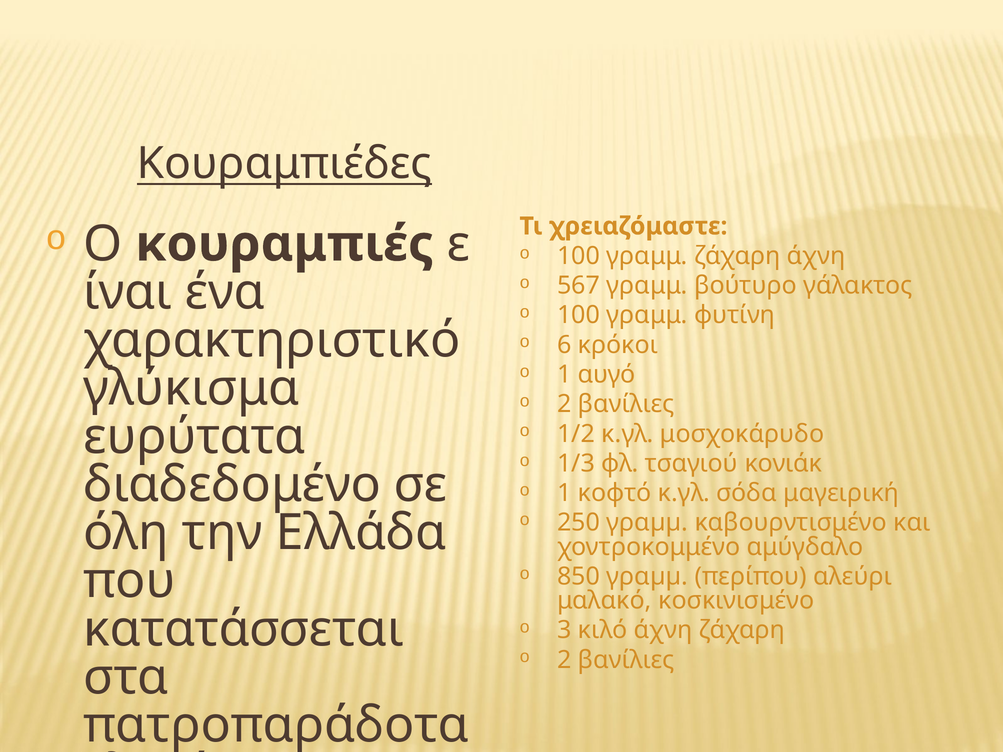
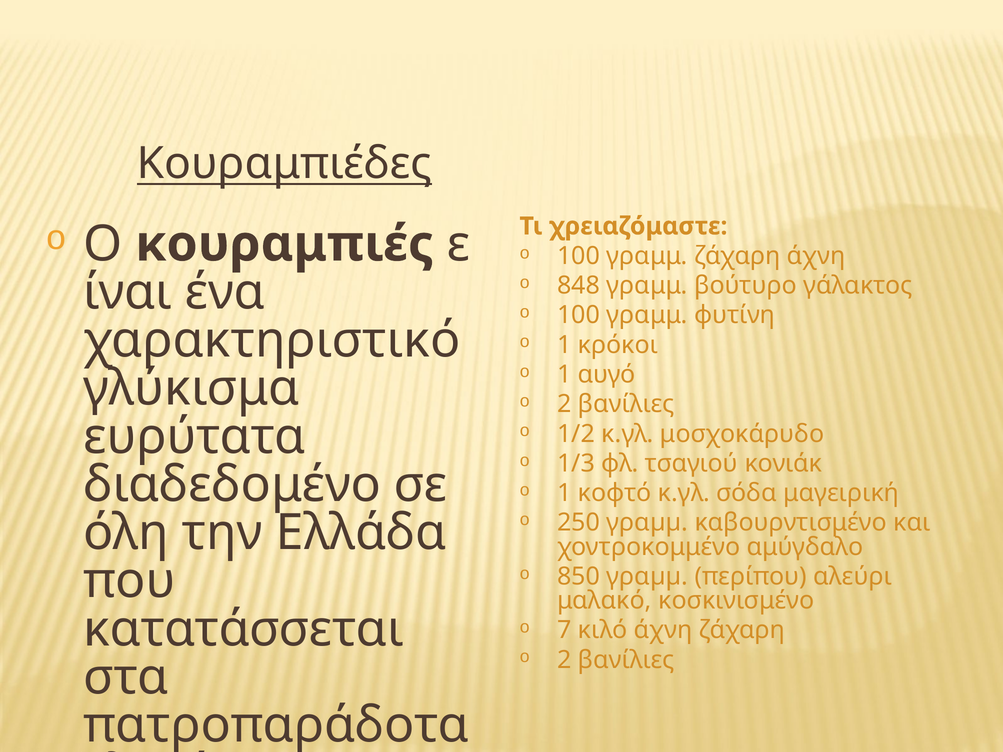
567: 567 -> 848
6 at (564, 345): 6 -> 1
3: 3 -> 7
